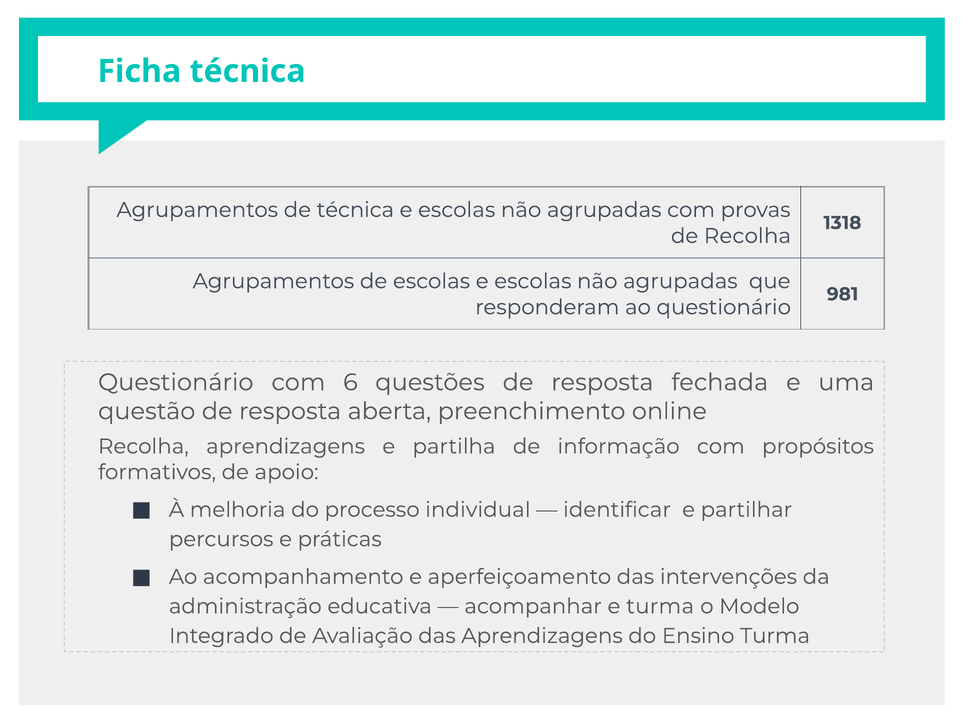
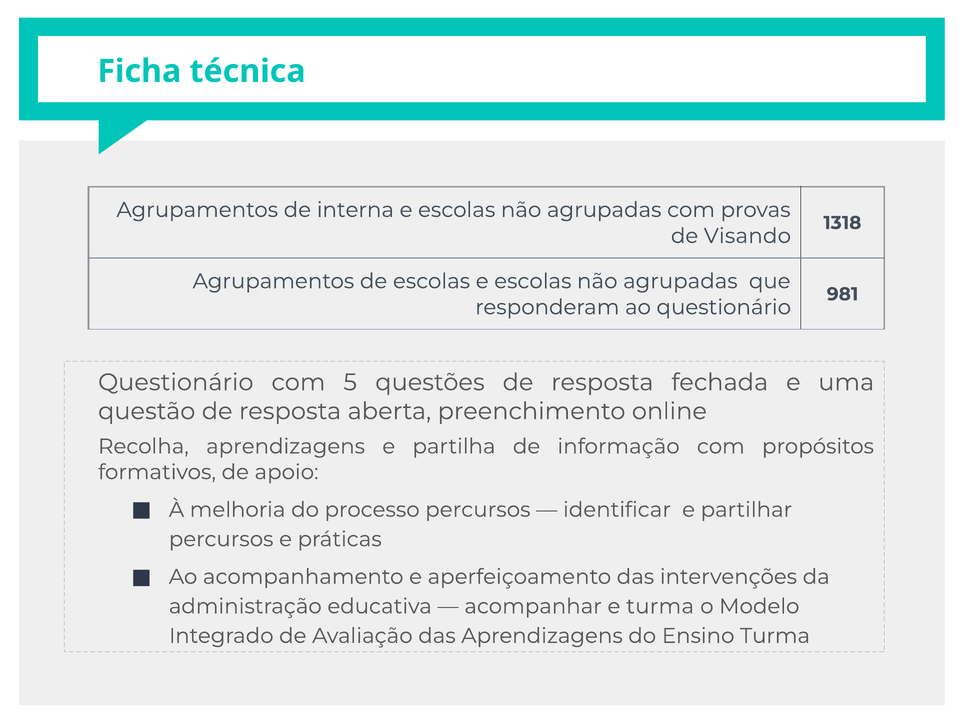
de técnica: técnica -> interna
de Recolha: Recolha -> Visando
6: 6 -> 5
processo individual: individual -> percursos
